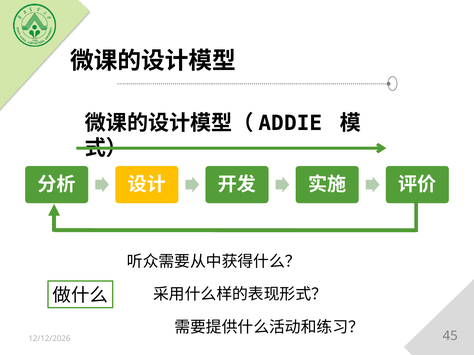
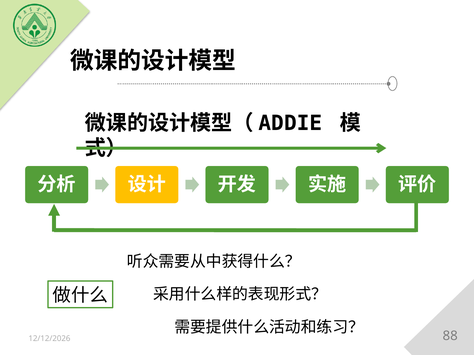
45: 45 -> 88
